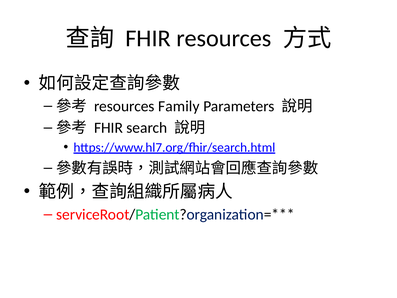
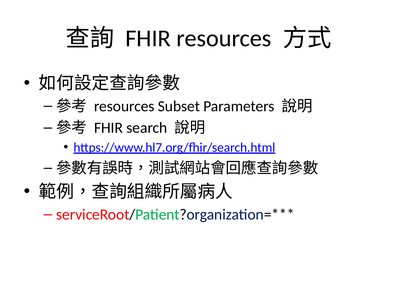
Family: Family -> Subset
